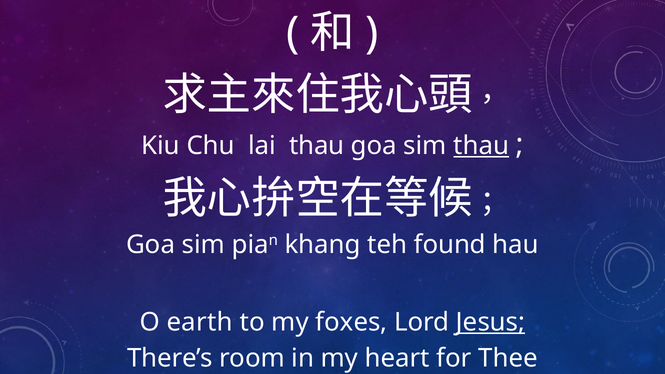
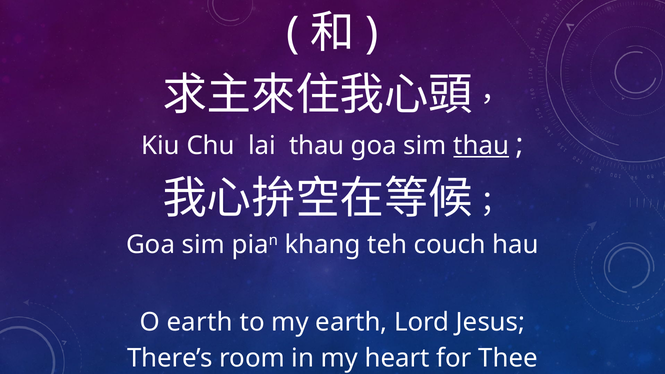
found: found -> couch
my foxes: foxes -> earth
Jesus underline: present -> none
